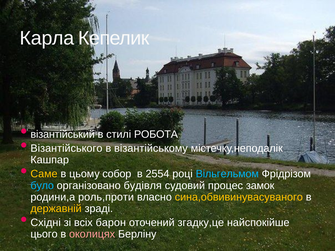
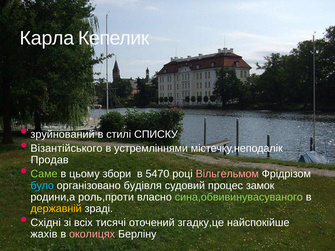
візантійський: візантійський -> зруйнований
РОБОТА: РОБОТА -> СПИСКУ
візантійському: візантійському -> устремліннями
Кашпар: Кашпар -> Продав
Саме colour: yellow -> light green
собор: собор -> збори
2554: 2554 -> 5470
Вільгельмом colour: light blue -> pink
сина,обвивинувасуваного colour: yellow -> light green
барон: барон -> тисячі
цього: цього -> жахів
